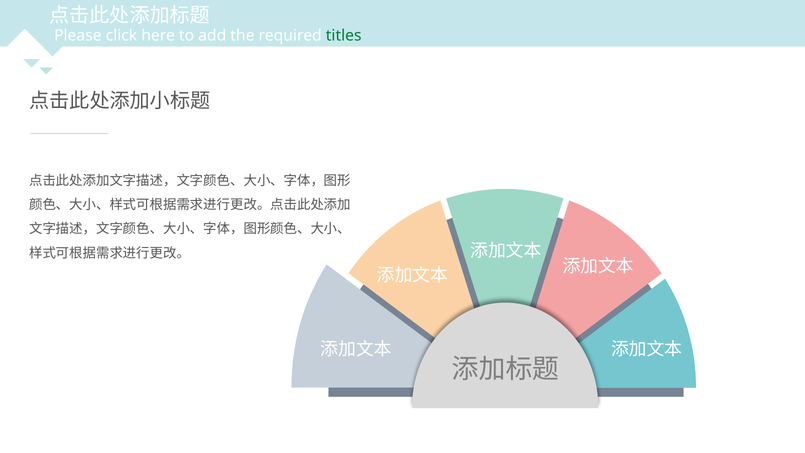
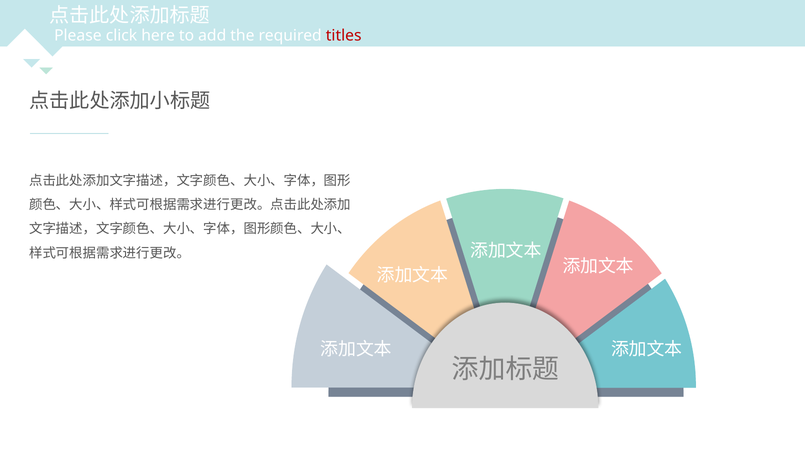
titles colour: green -> red
